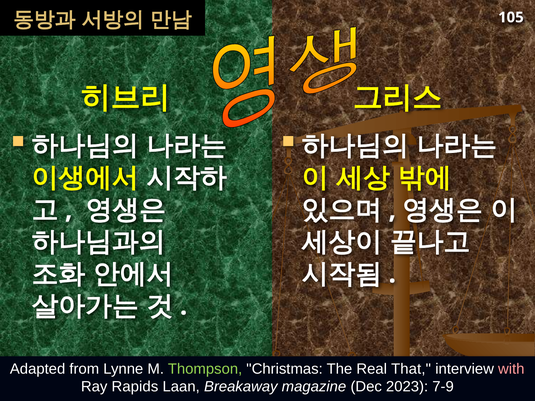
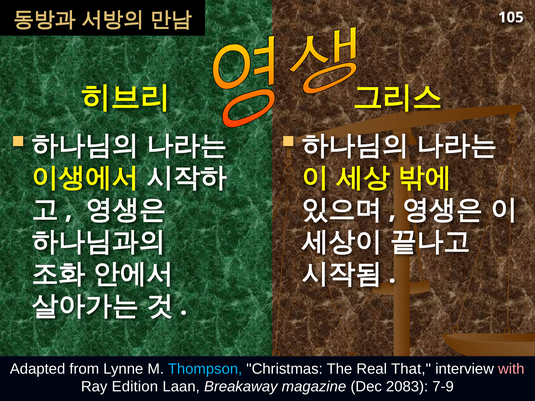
Thompson colour: light green -> light blue
Rapids: Rapids -> Edition
2023: 2023 -> 2083
